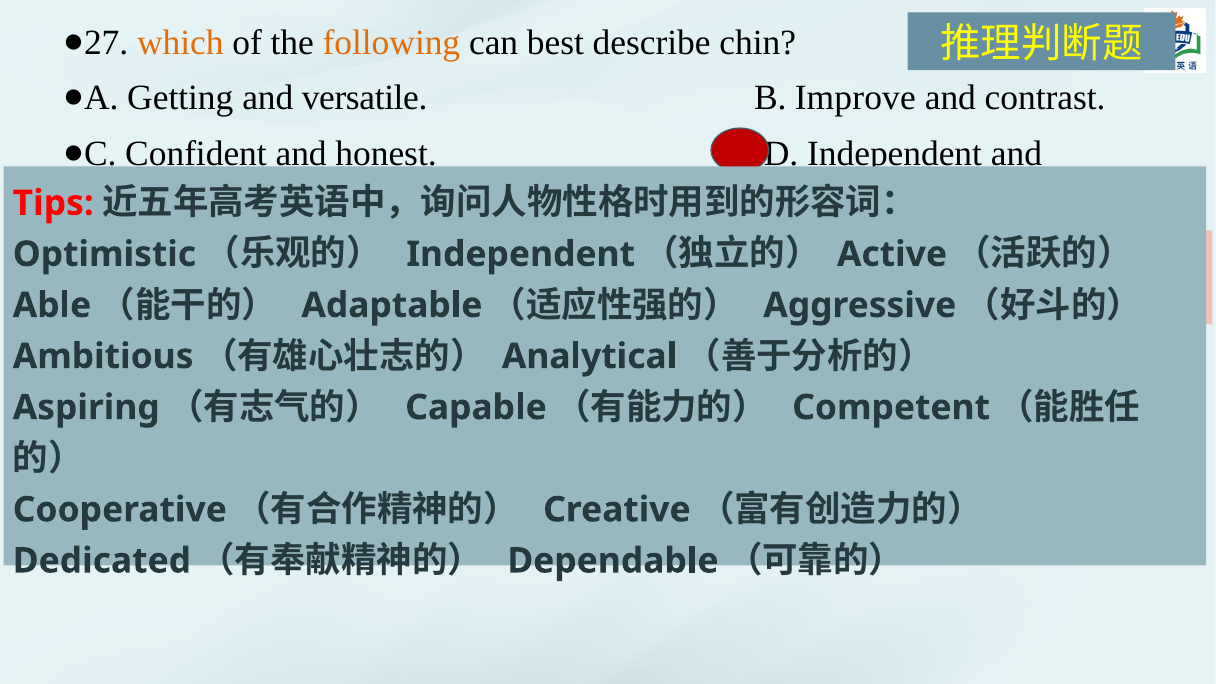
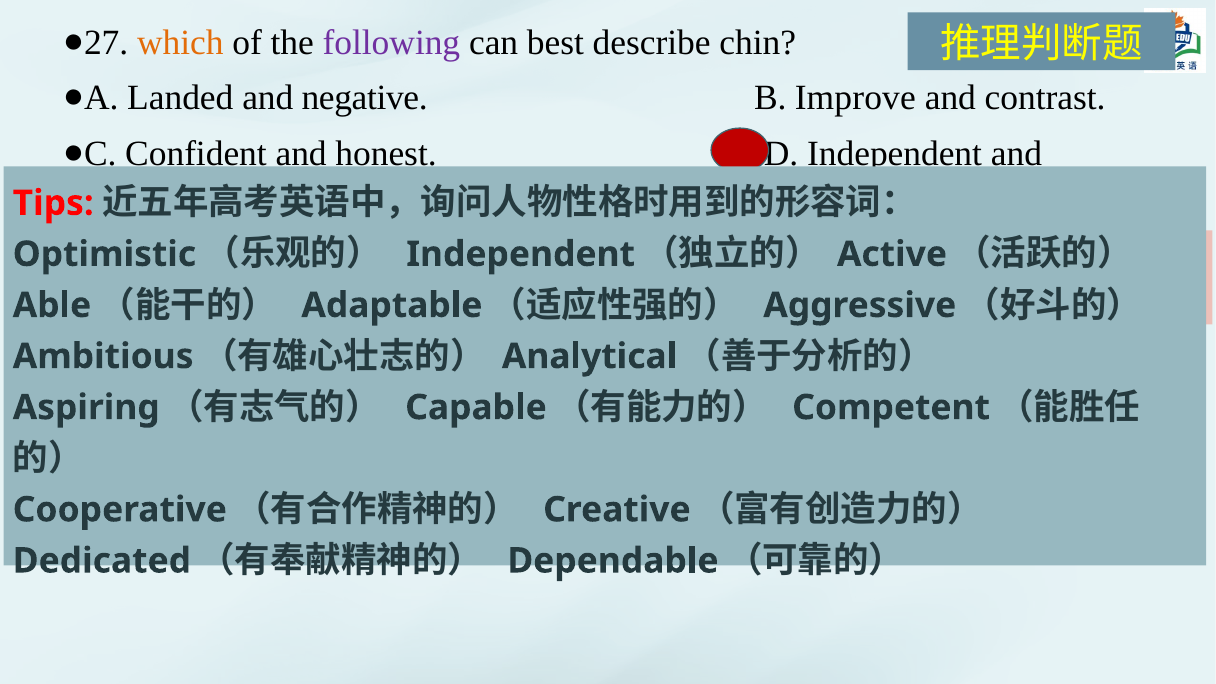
following colour: orange -> purple
Getting: Getting -> Landed
versatile: versatile -> negative
